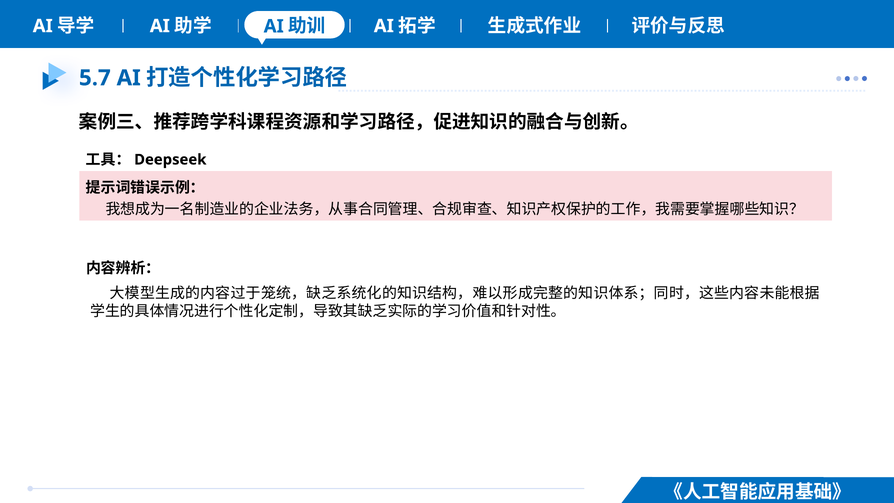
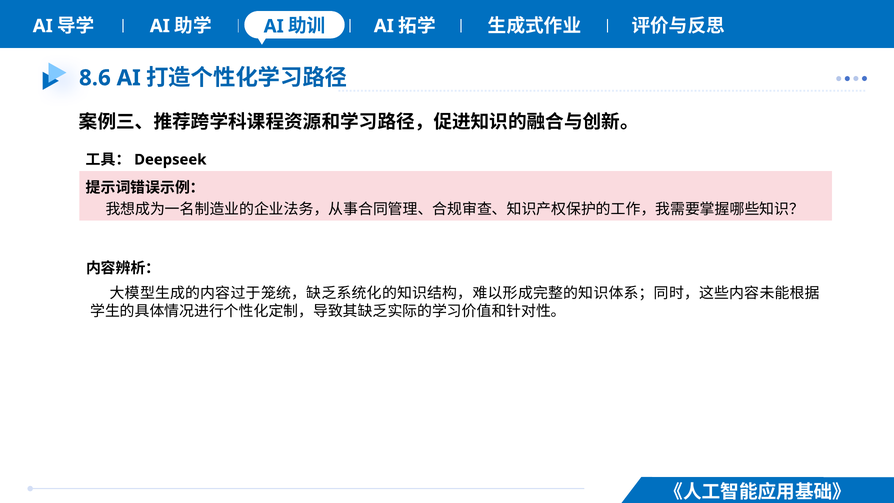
5.7: 5.7 -> 8.6
